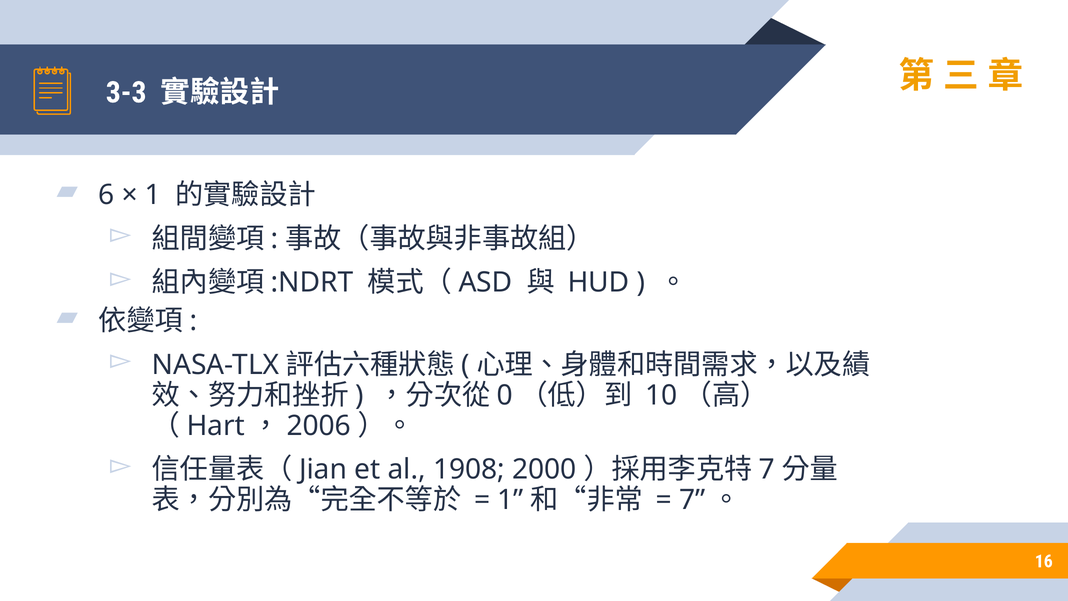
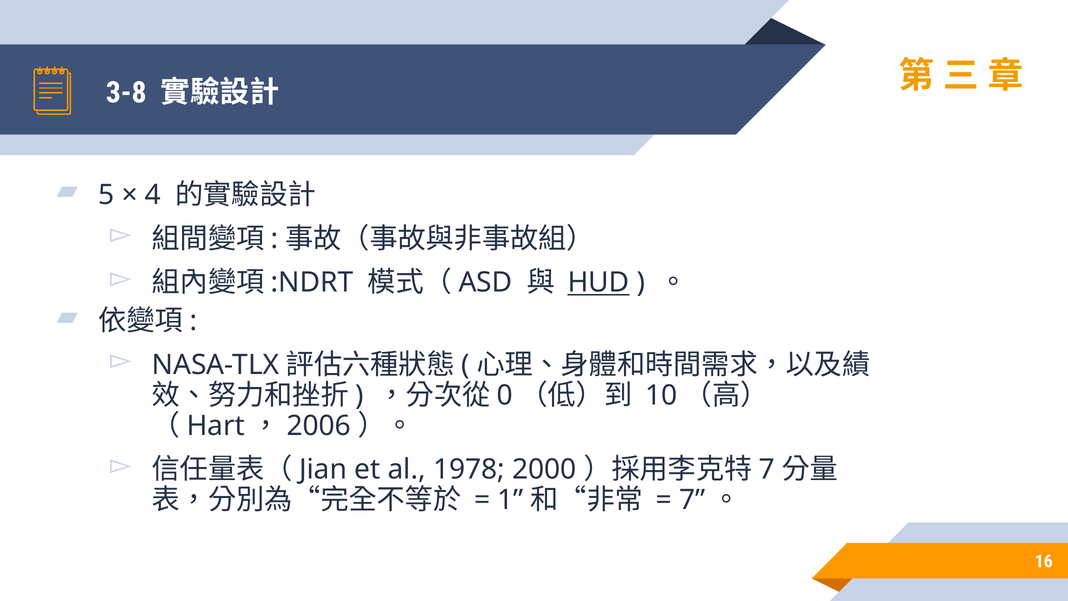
3-3: 3-3 -> 3-8
6: 6 -> 5
1 at (153, 195): 1 -> 4
HUD underline: none -> present
1908: 1908 -> 1978
